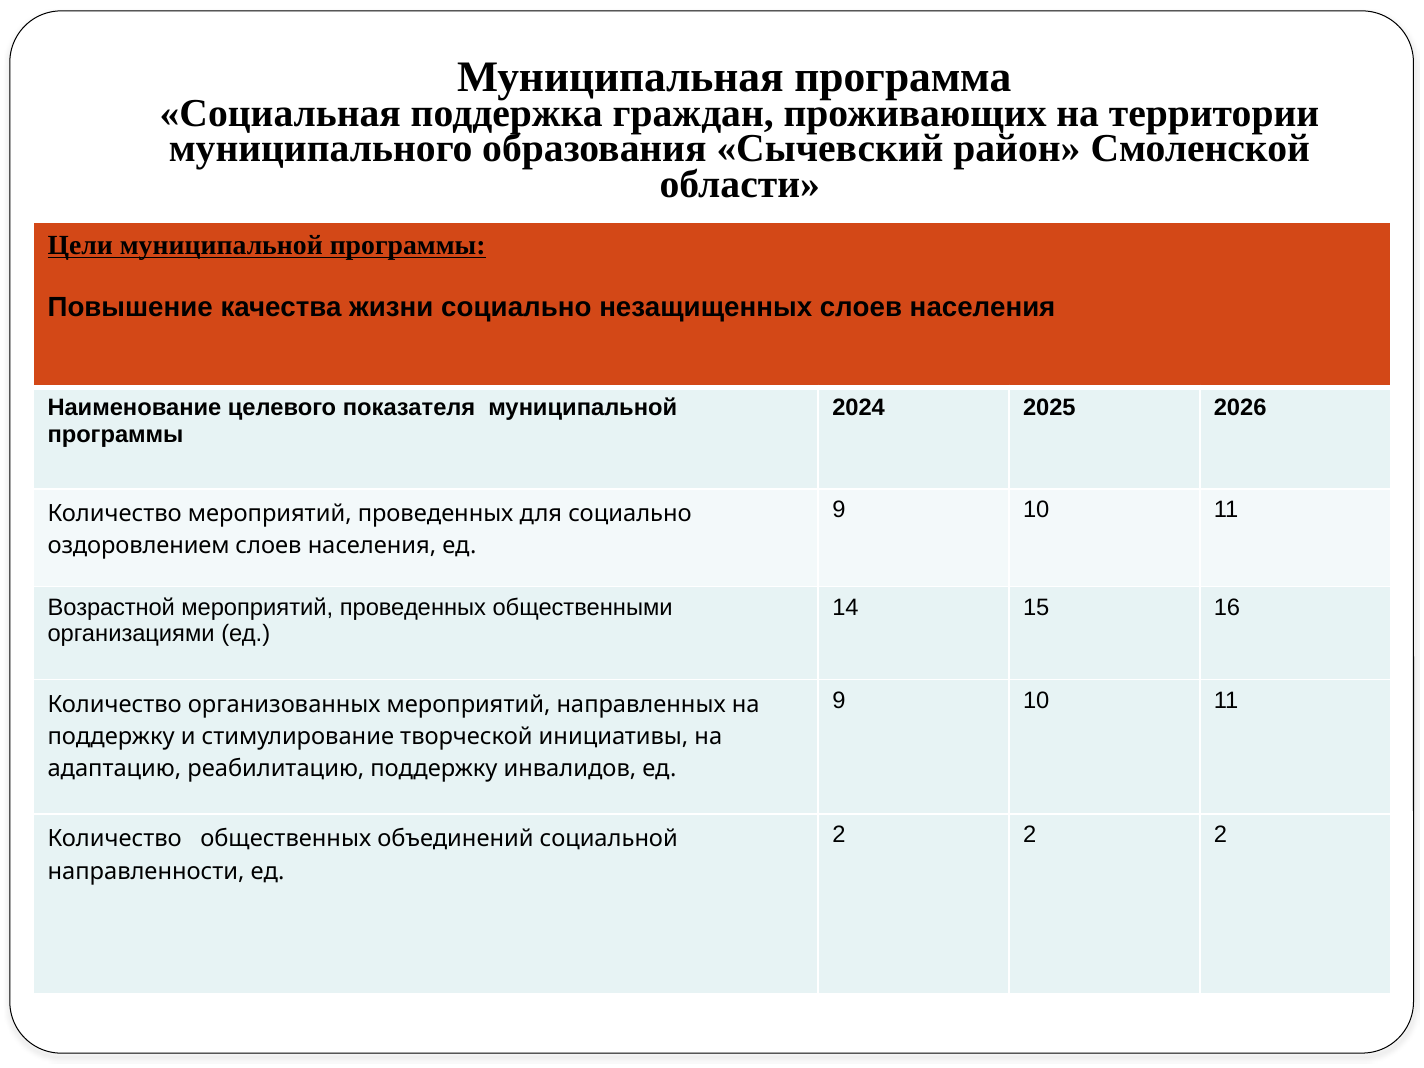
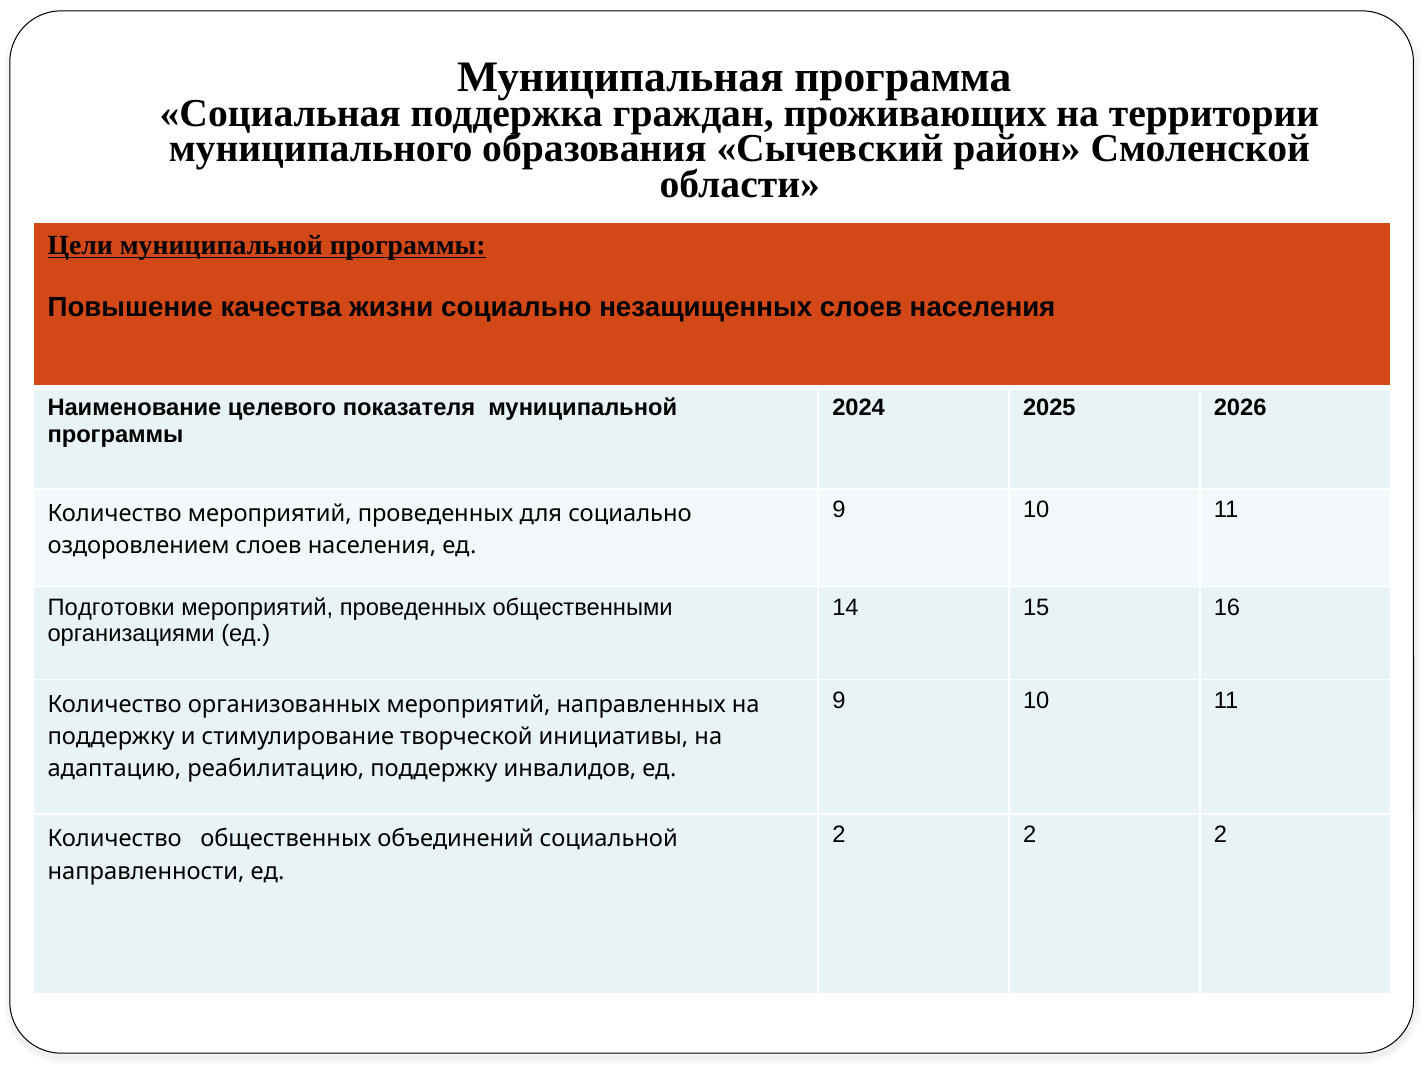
Возрастной: Возрастной -> Подготовки
